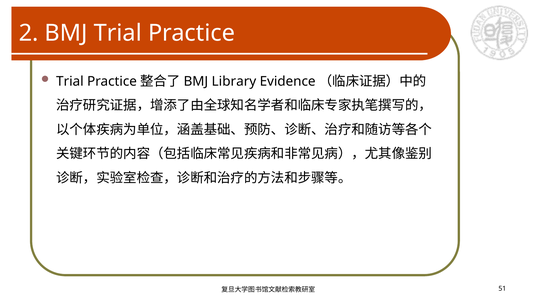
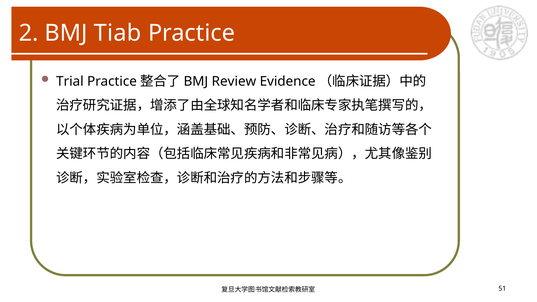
BMJ Trial: Trial -> Tiab
Library: Library -> Review
